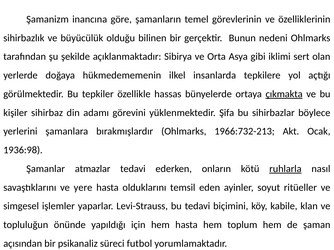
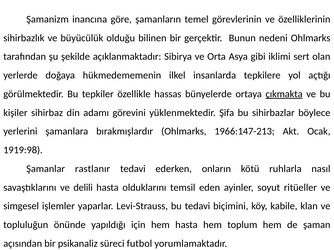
1966:732-213: 1966:732-213 -> 1966:147-213
1936:98: 1936:98 -> 1919:98
atmazlar: atmazlar -> rastlanır
ruhlarla underline: present -> none
yere: yere -> delili
